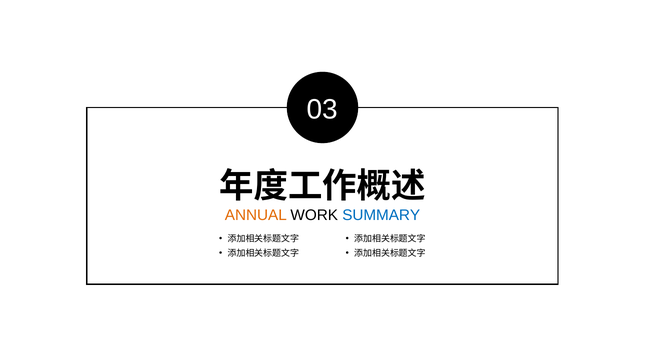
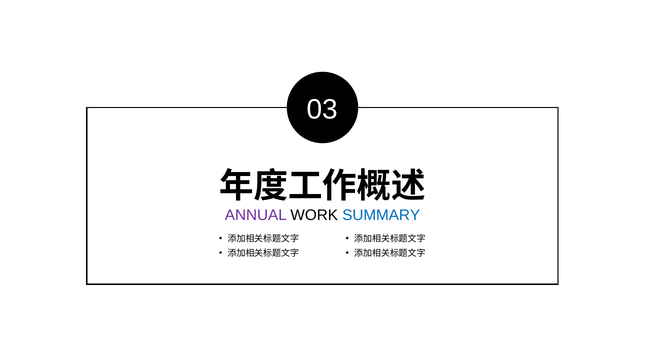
ANNUAL colour: orange -> purple
